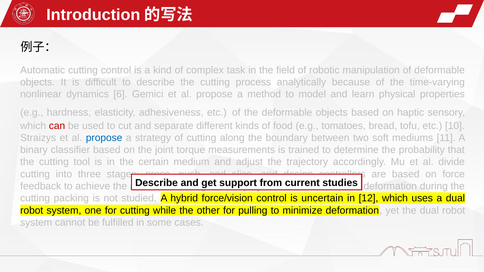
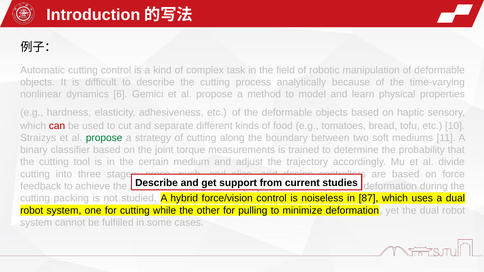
propose at (104, 138) colour: blue -> green
uncertain: uncertain -> noiseless
in 12: 12 -> 87
